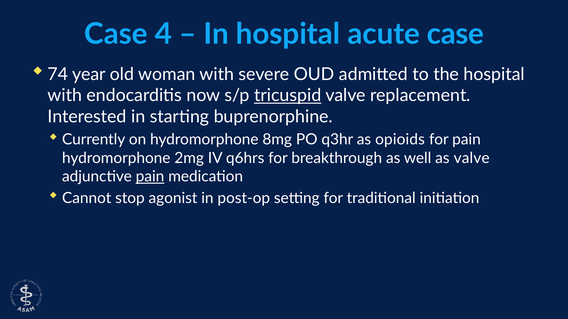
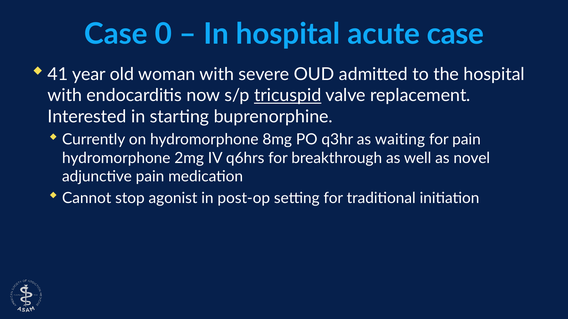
4: 4 -> 0
74: 74 -> 41
opioids: opioids -> waiting
as valve: valve -> novel
pain at (150, 177) underline: present -> none
